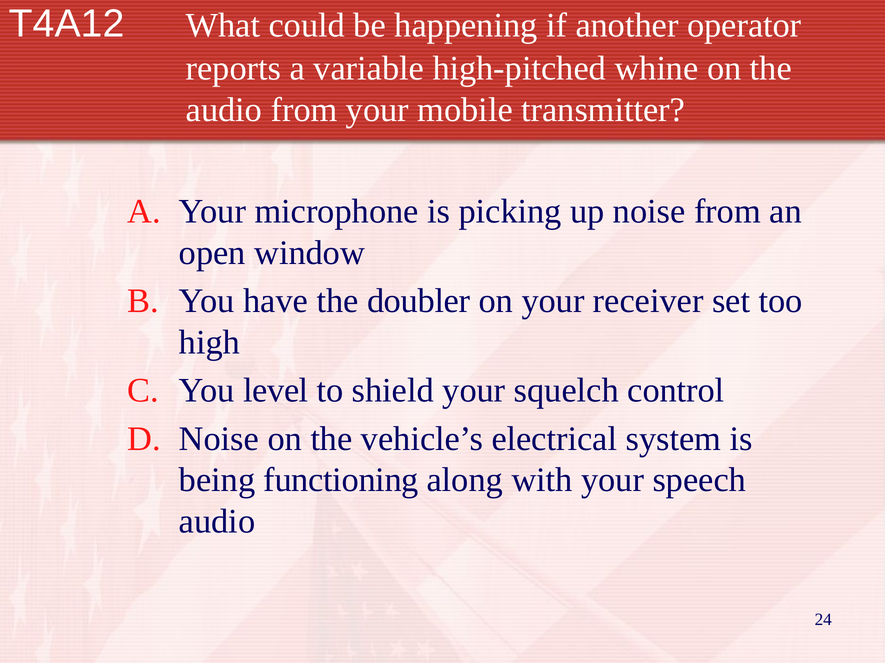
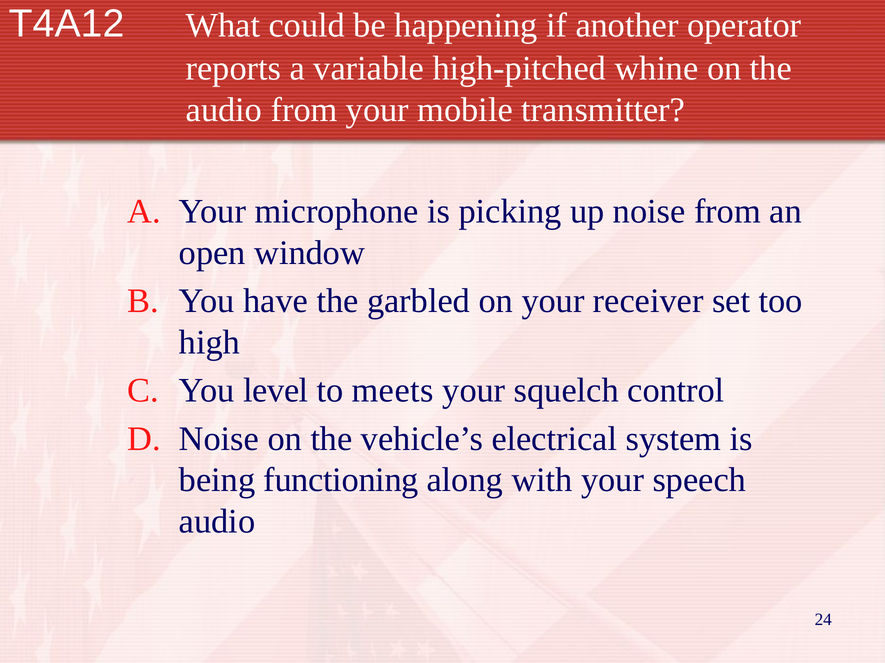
doubler: doubler -> garbled
shield: shield -> meets
